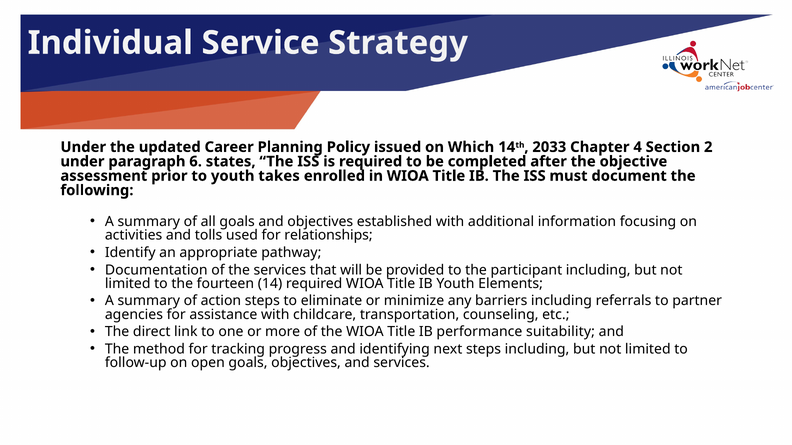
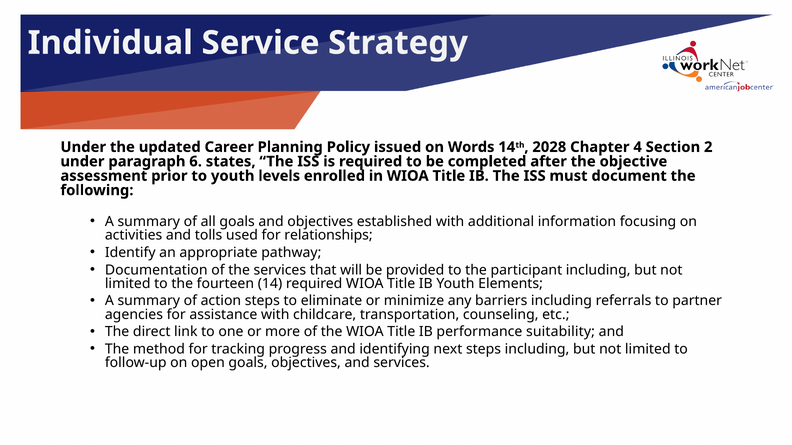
Which: Which -> Words
2033: 2033 -> 2028
takes: takes -> levels
